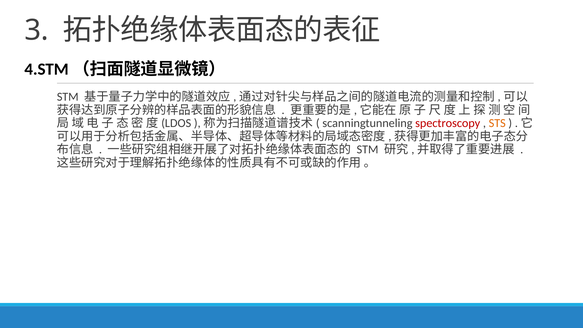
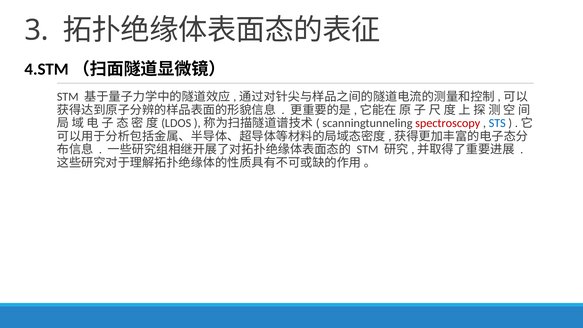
STS colour: orange -> blue
